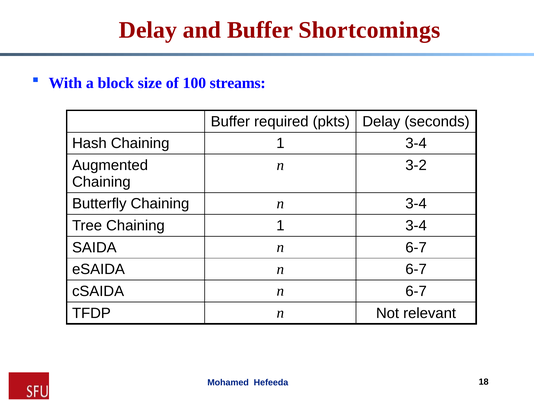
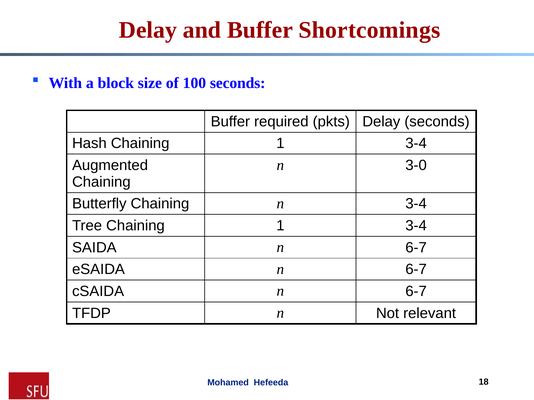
100 streams: streams -> seconds
3-2: 3-2 -> 3-0
